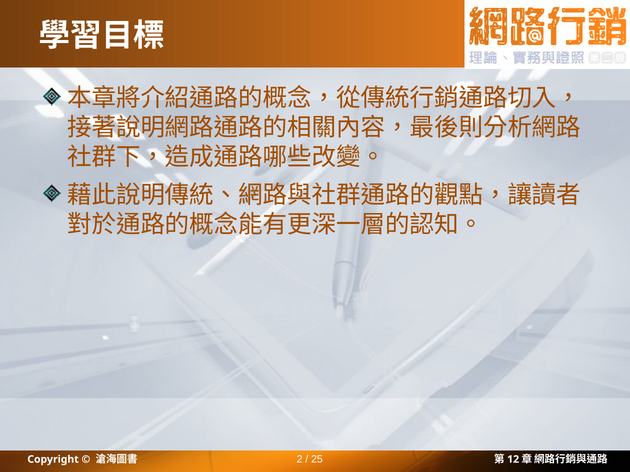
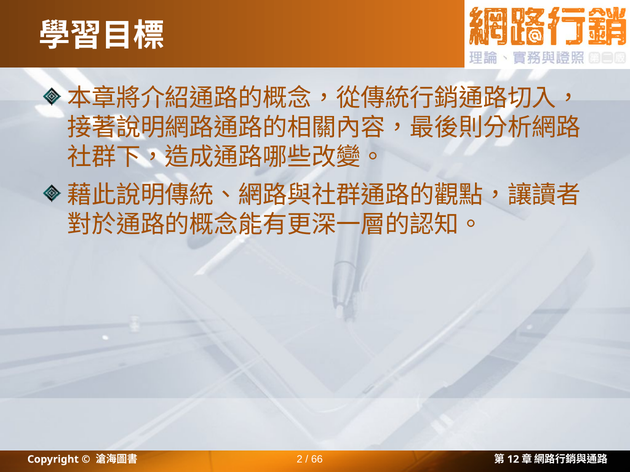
25: 25 -> 66
